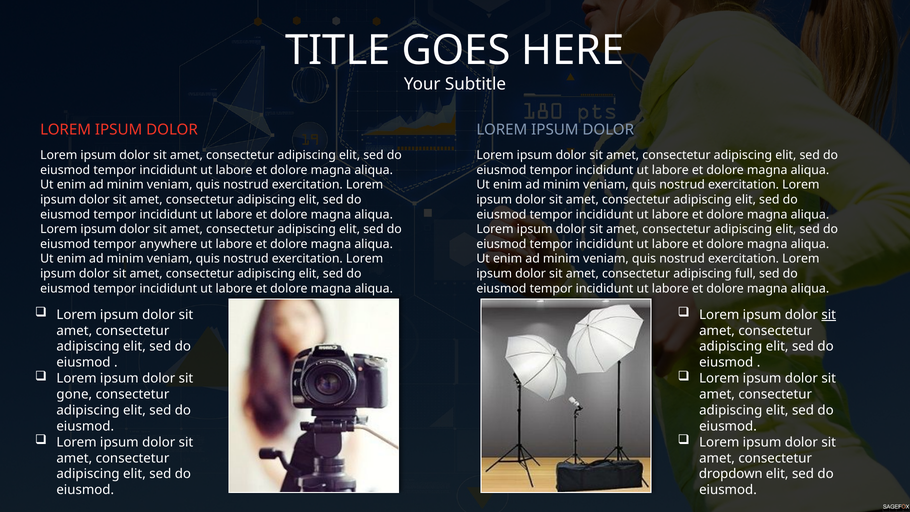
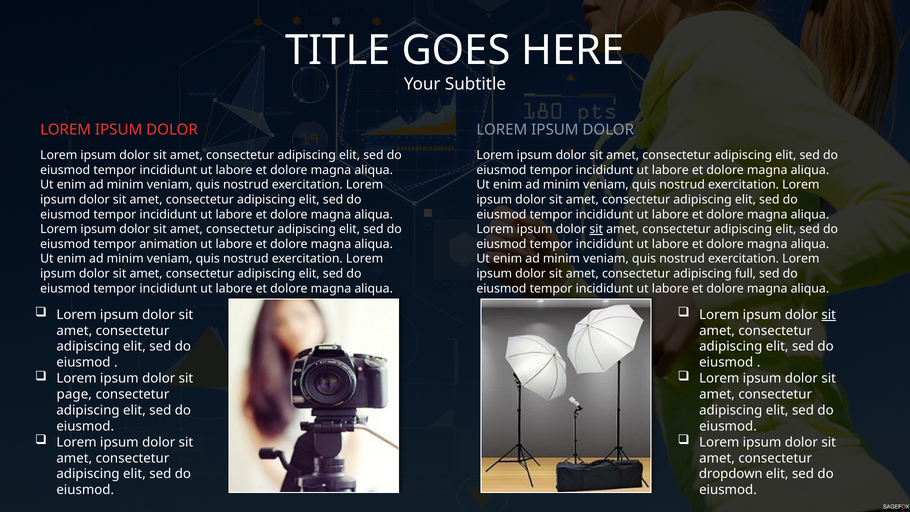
sit at (596, 229) underline: none -> present
anywhere: anywhere -> animation
gone: gone -> page
